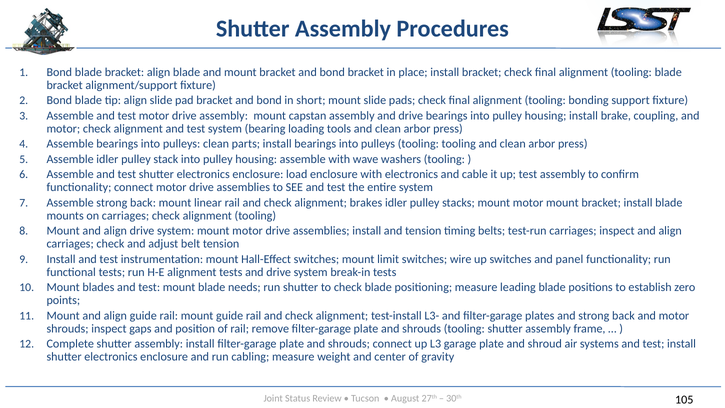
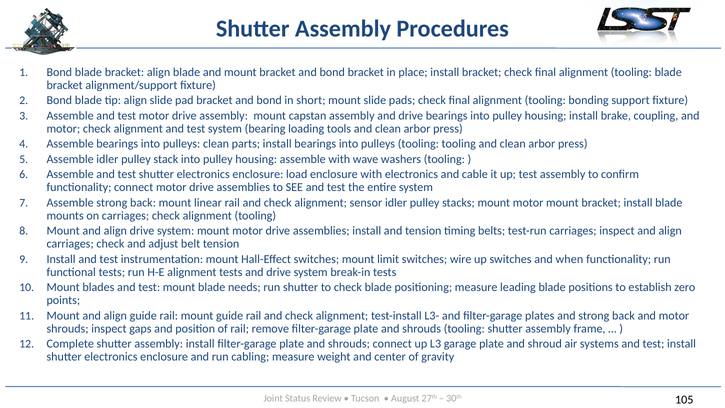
brakes: brakes -> sensor
panel: panel -> when
